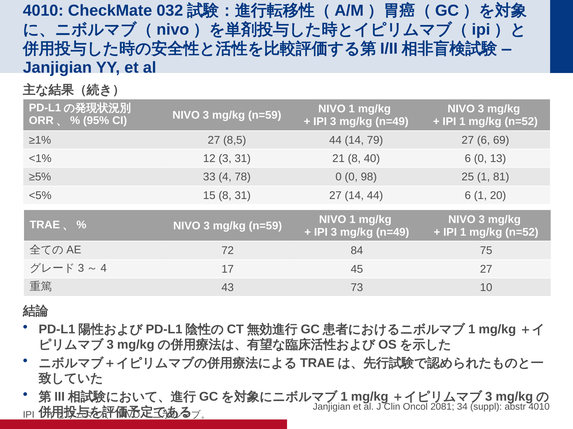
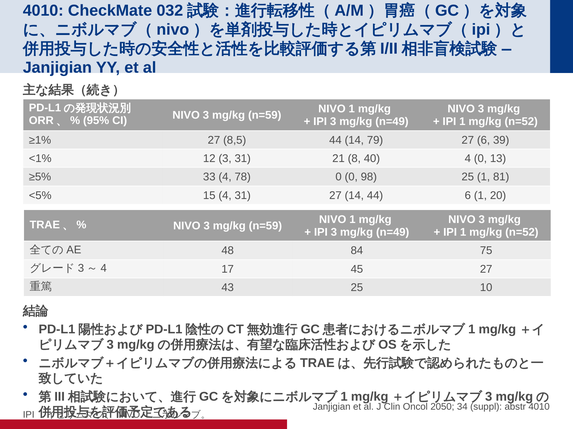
69: 69 -> 39
40 6: 6 -> 4
15 8: 8 -> 4
72: 72 -> 48
43 73: 73 -> 25
2081: 2081 -> 2050
